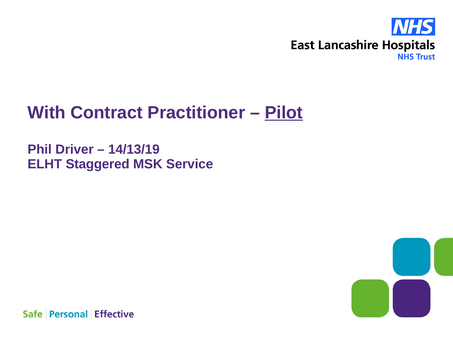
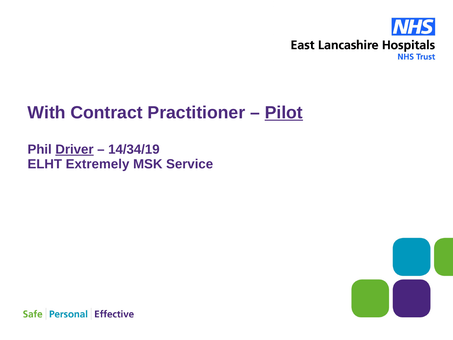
Driver underline: none -> present
14/13/19: 14/13/19 -> 14/34/19
Staggered: Staggered -> Extremely
